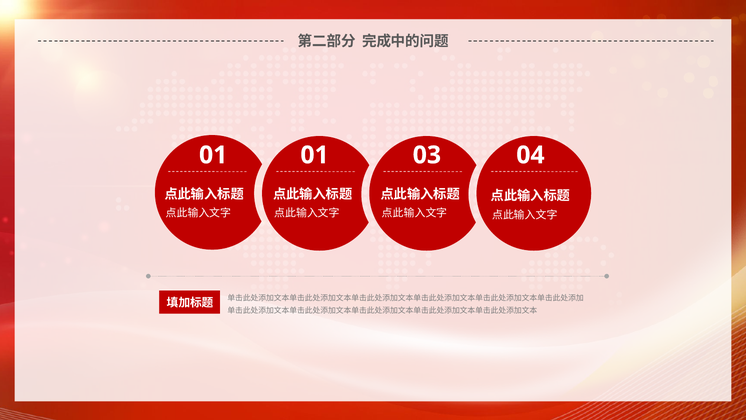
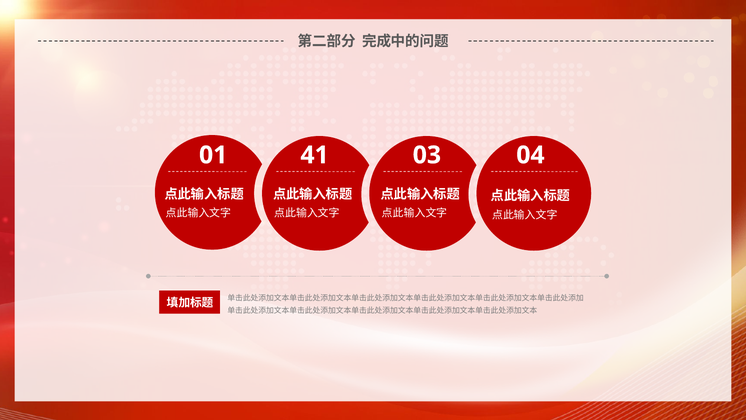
01 01: 01 -> 41
